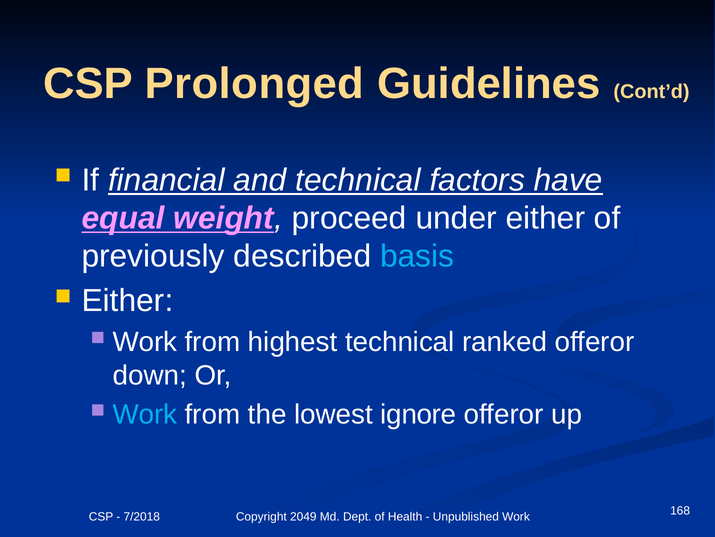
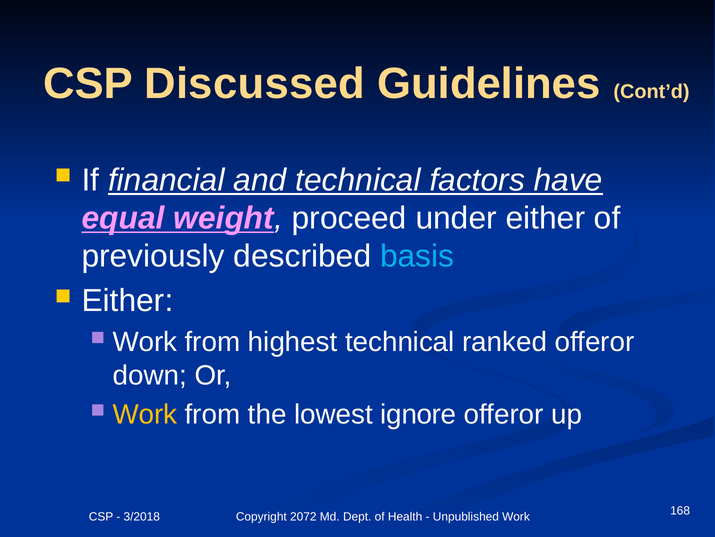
Prolonged: Prolonged -> Discussed
Work at (145, 414) colour: light blue -> yellow
7/2018: 7/2018 -> 3/2018
2049: 2049 -> 2072
